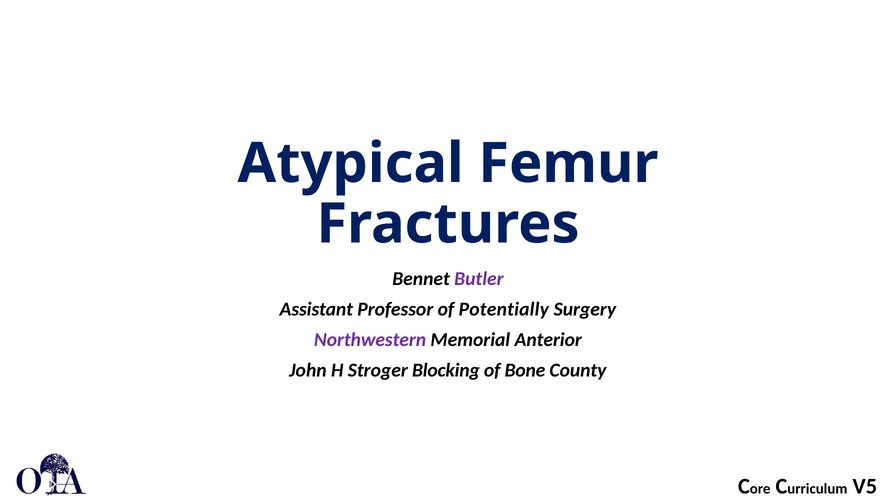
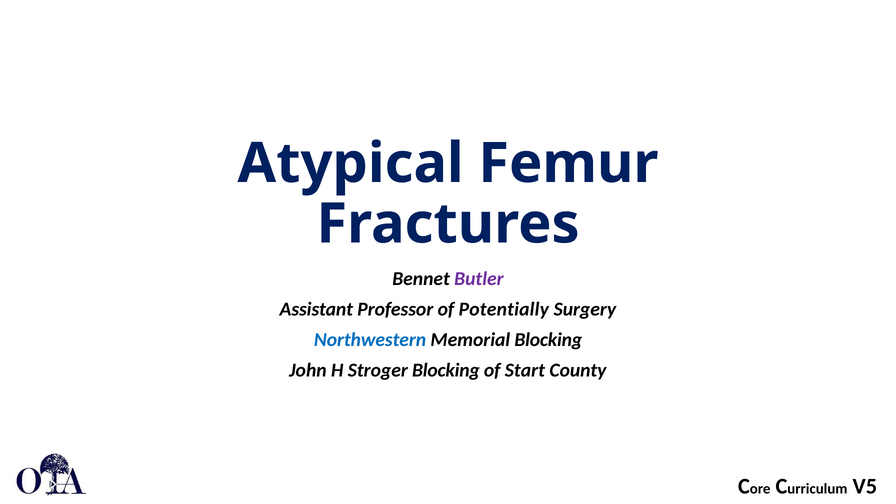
Northwestern colour: purple -> blue
Memorial Anterior: Anterior -> Blocking
Bone: Bone -> Start
